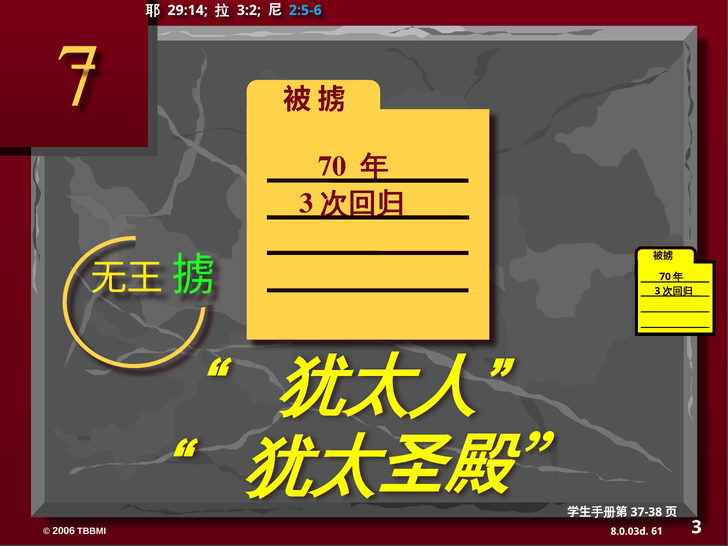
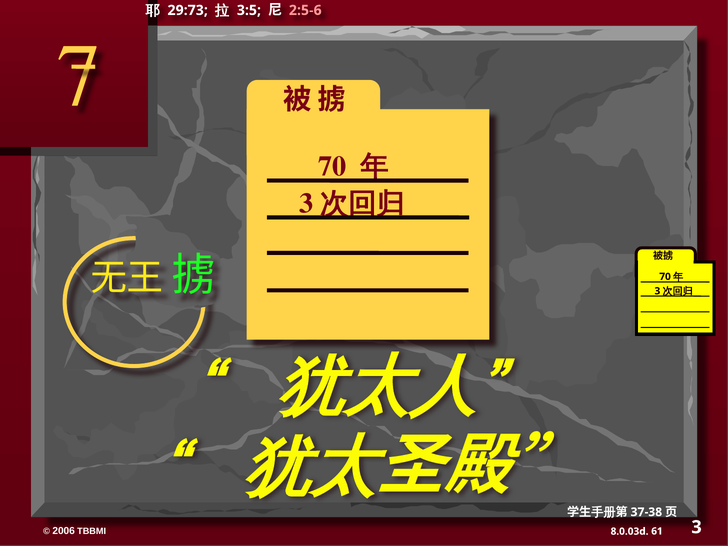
29:14: 29:14 -> 29:73
3:2: 3:2 -> 3:5
2:5-6 colour: light blue -> pink
